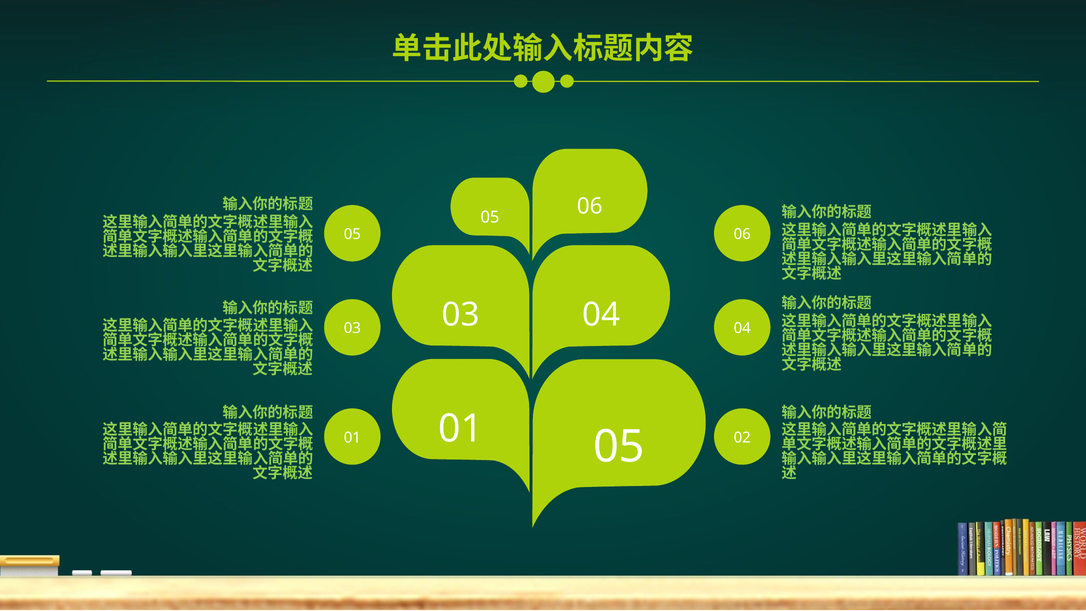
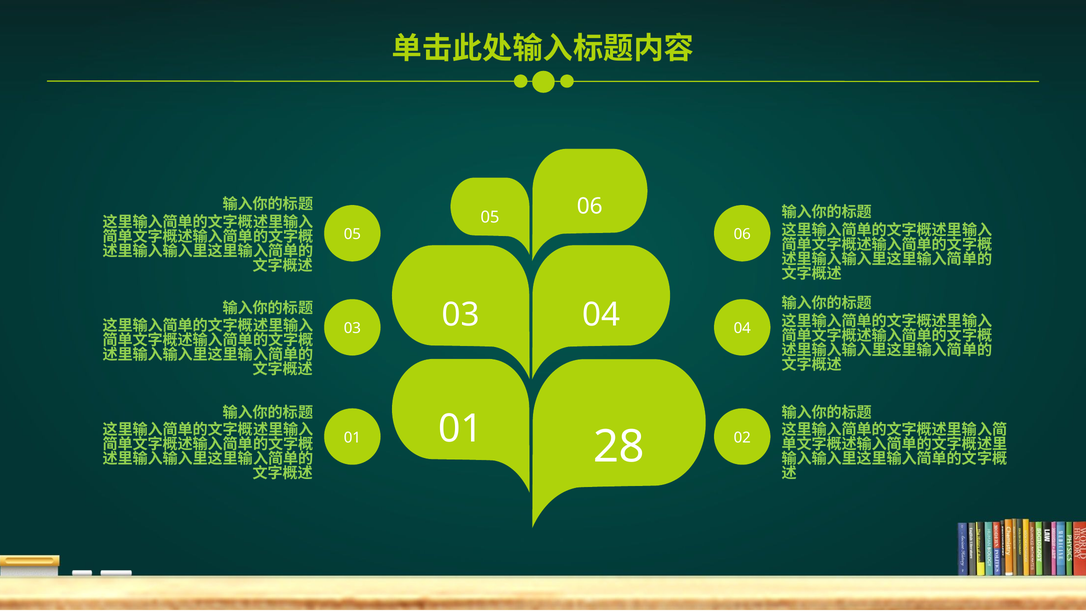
01 05: 05 -> 28
